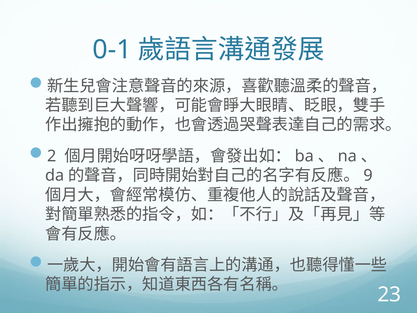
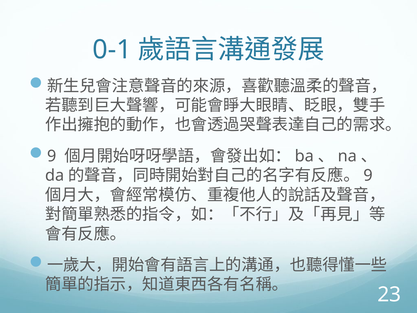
2 at (52, 156): 2 -> 9
